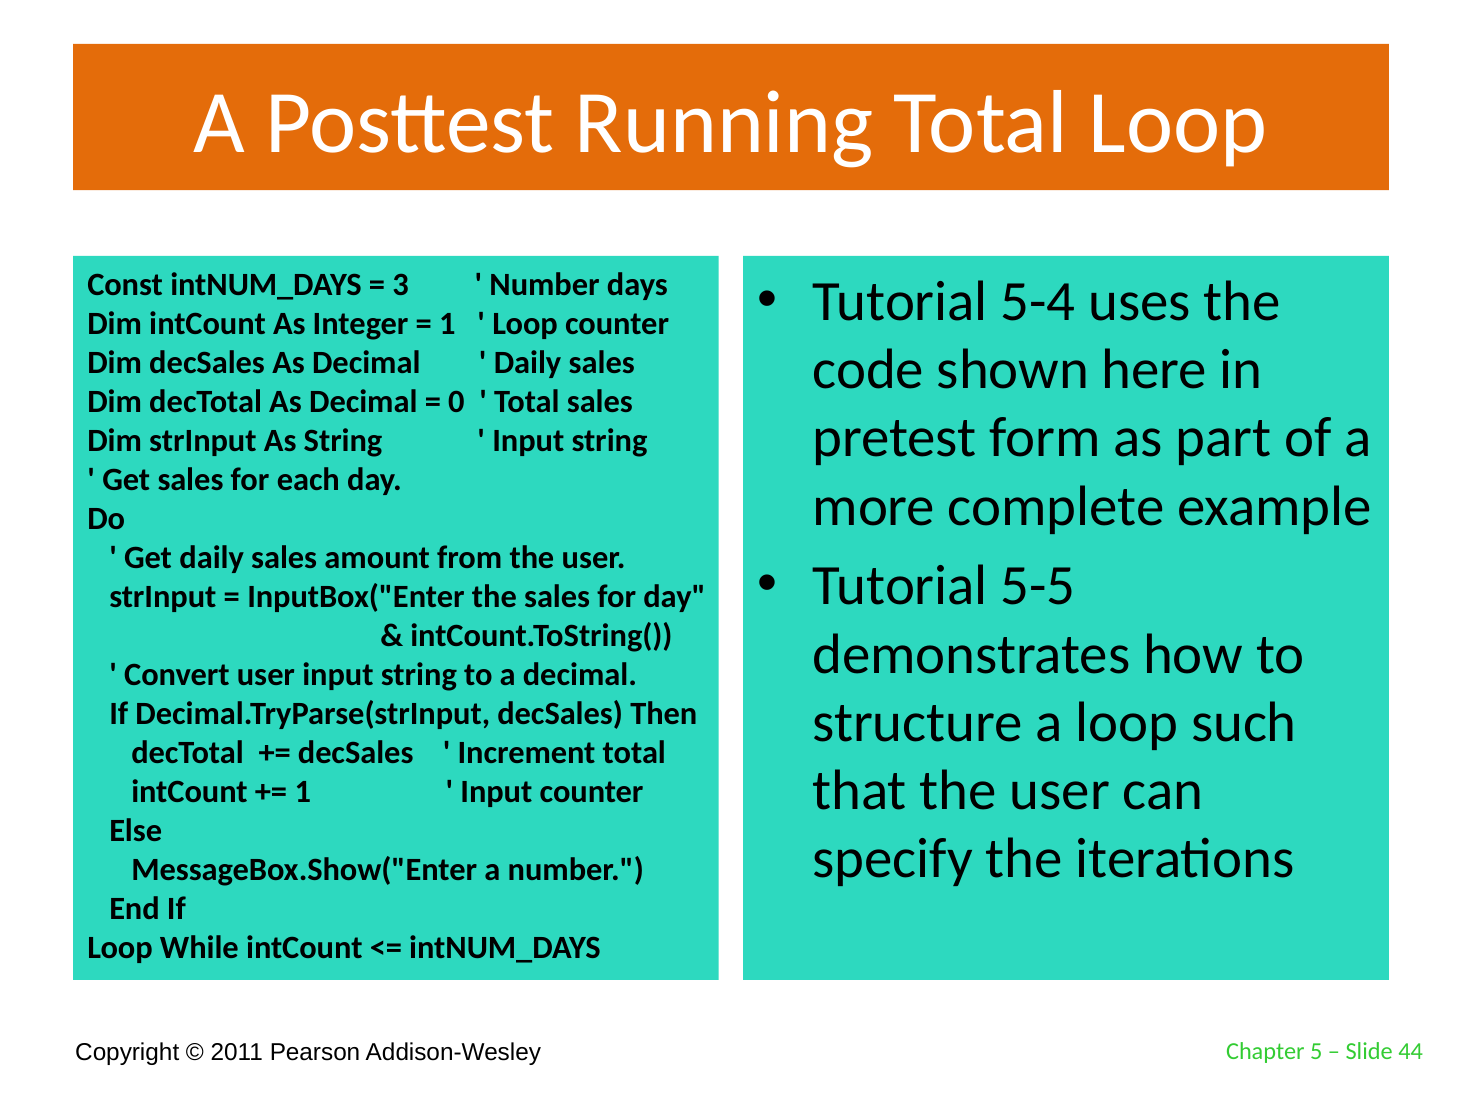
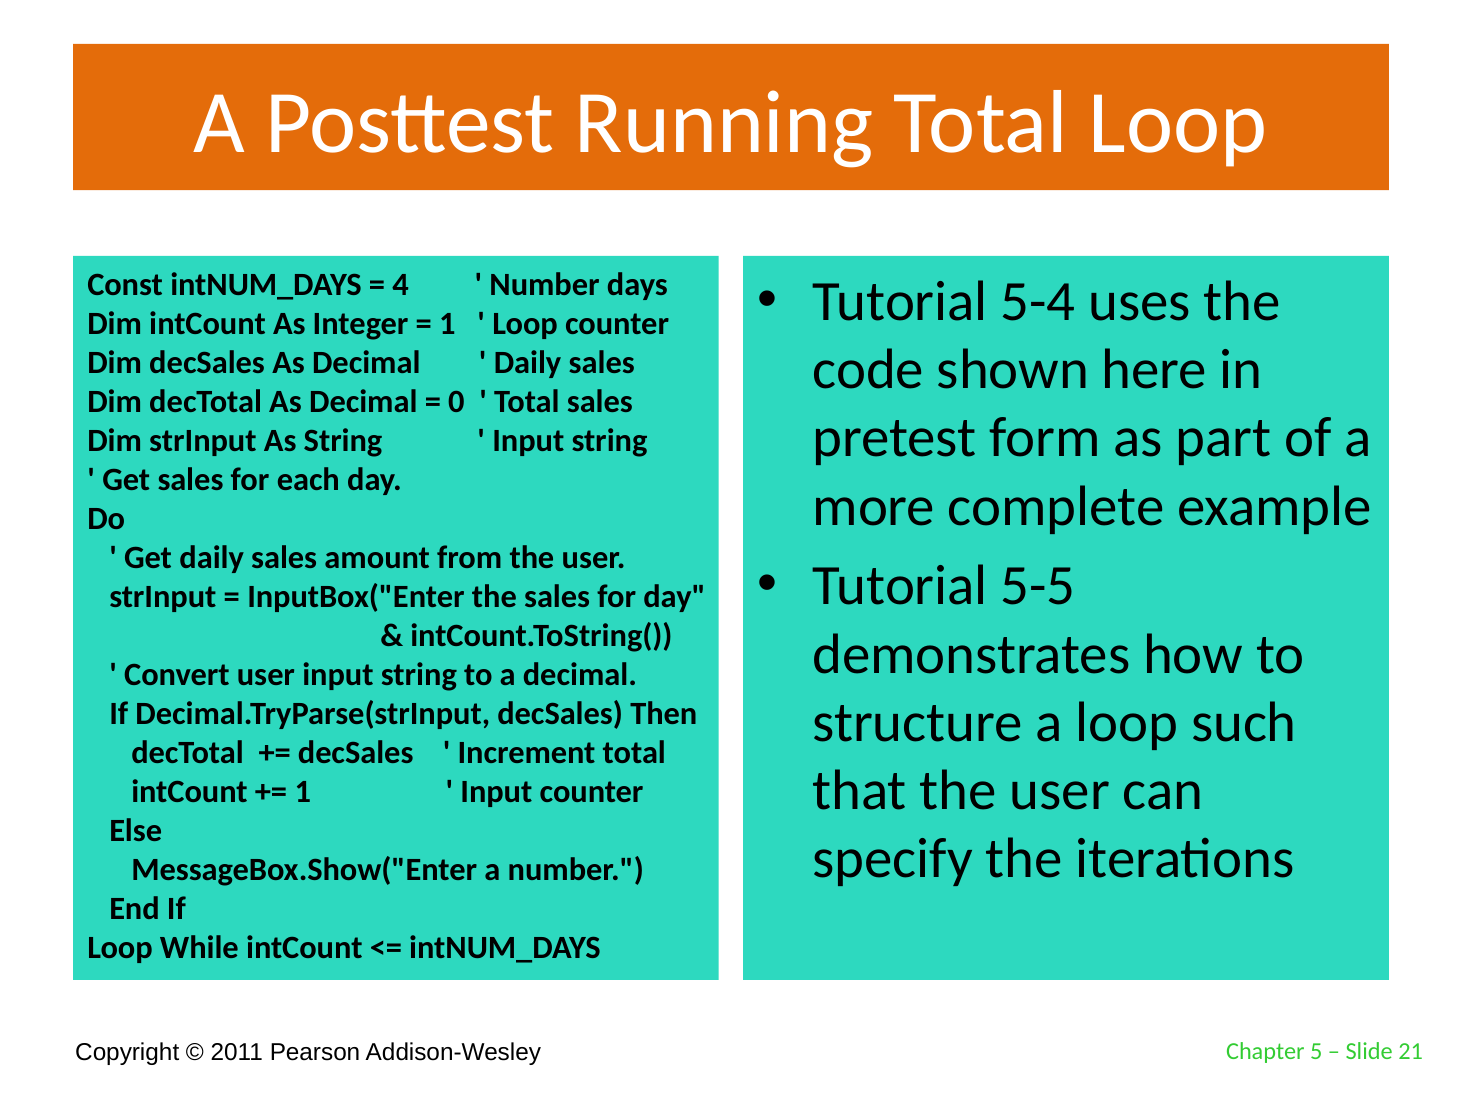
3: 3 -> 4
44: 44 -> 21
